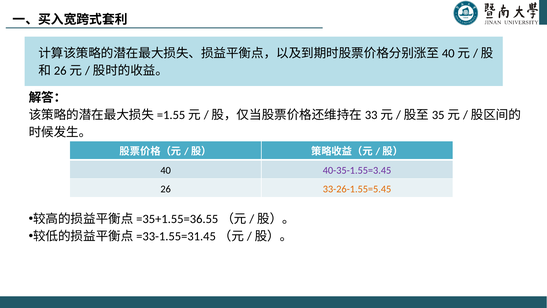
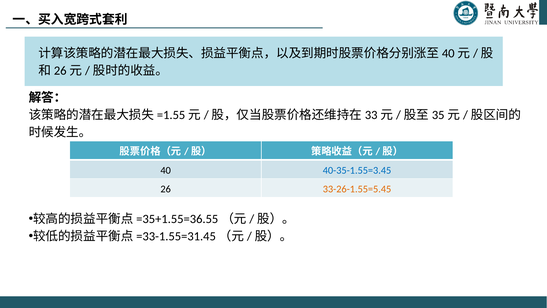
40-35-1.55=3.45 colour: purple -> blue
